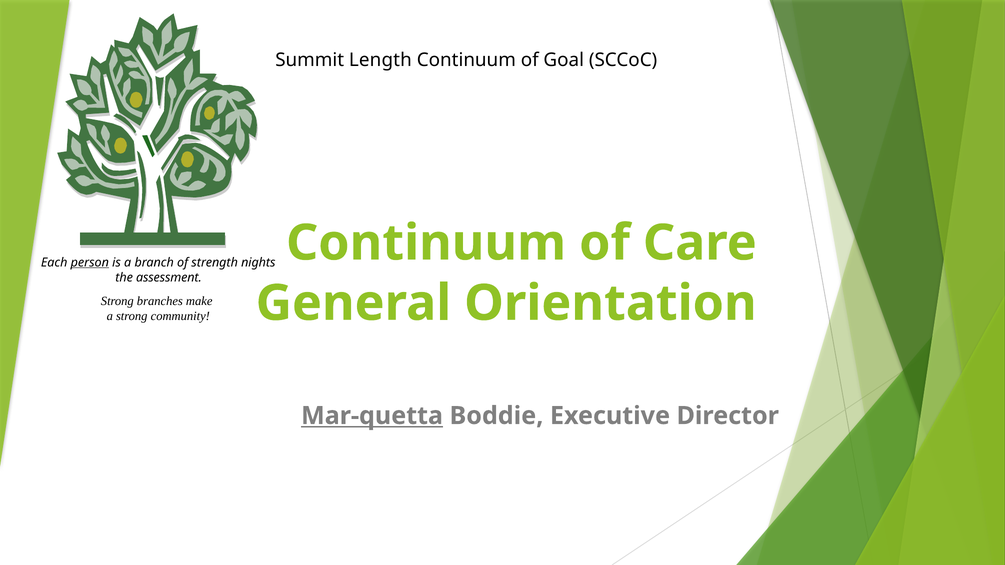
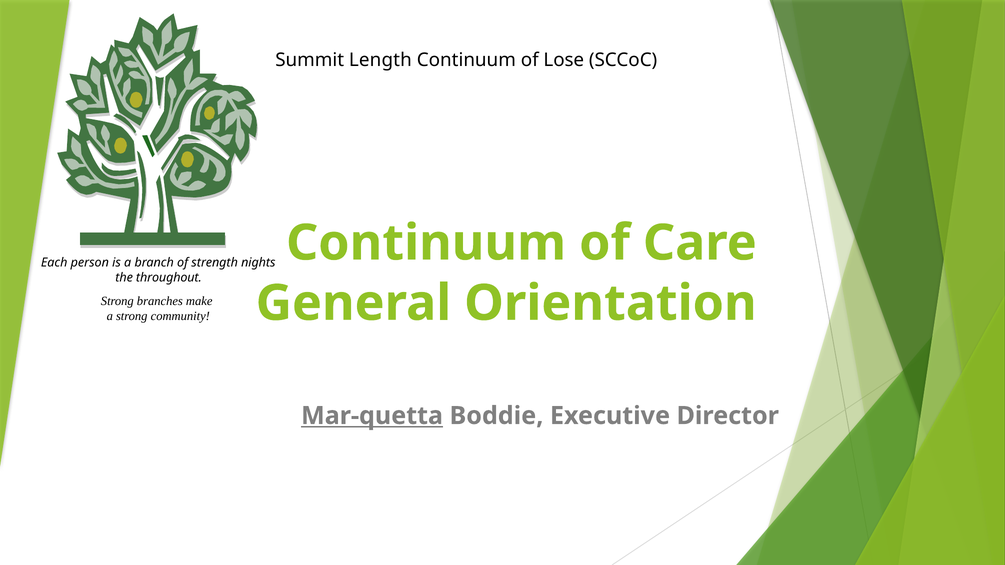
Goal: Goal -> Lose
person underline: present -> none
assessment: assessment -> throughout
